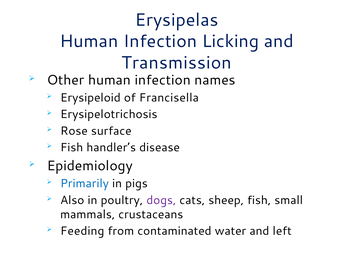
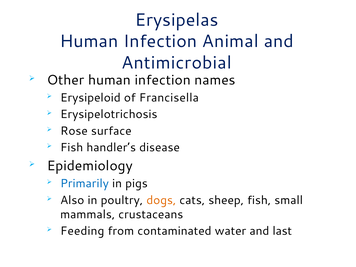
Licking: Licking -> Animal
Transmission: Transmission -> Antimicrobial
dogs colour: purple -> orange
left: left -> last
